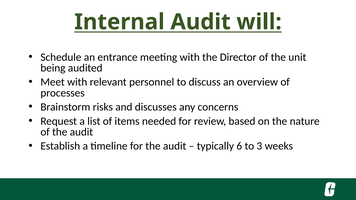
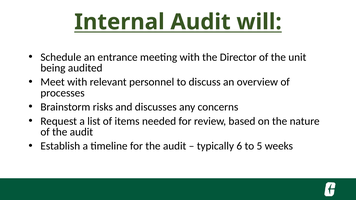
3: 3 -> 5
